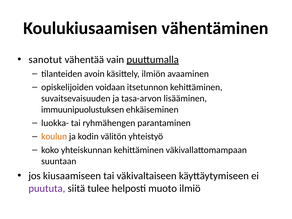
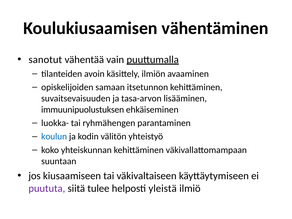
voidaan: voidaan -> samaan
koulun colour: orange -> blue
muoto: muoto -> yleistä
